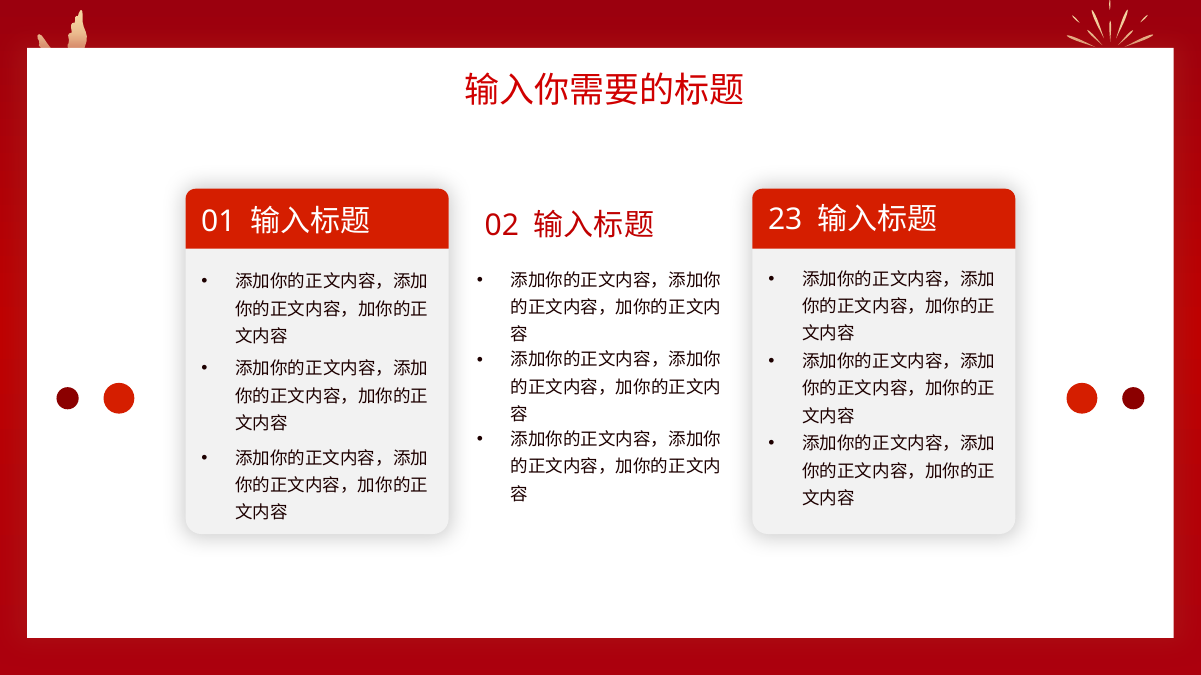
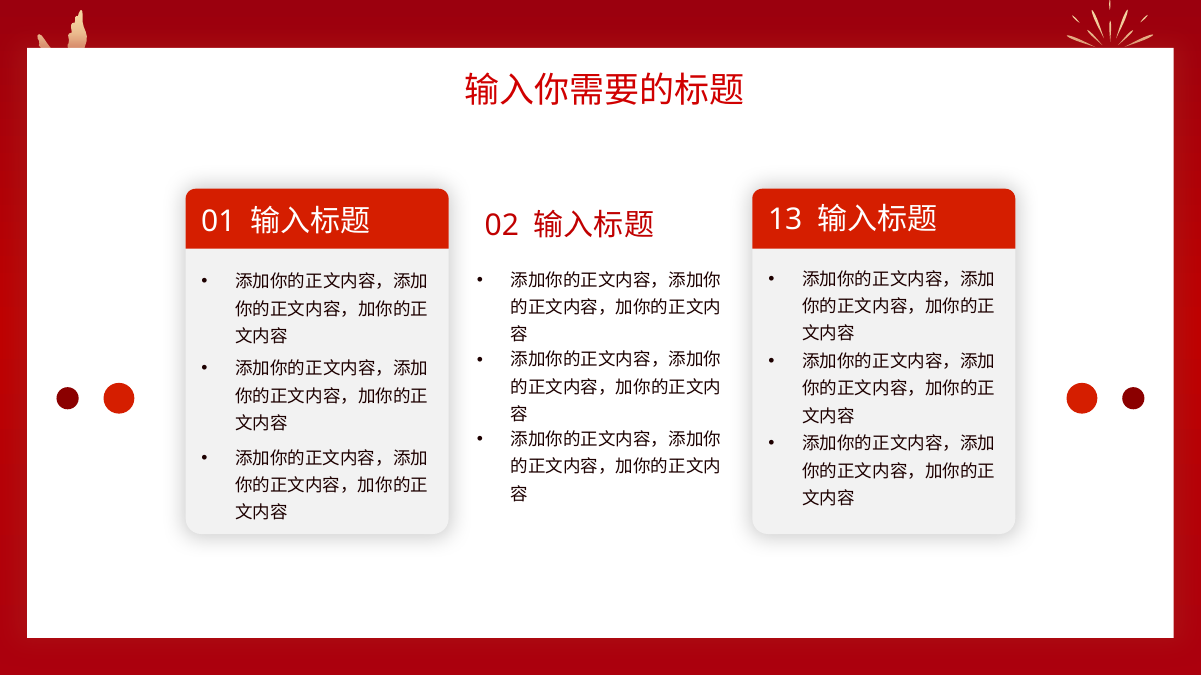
23: 23 -> 13
